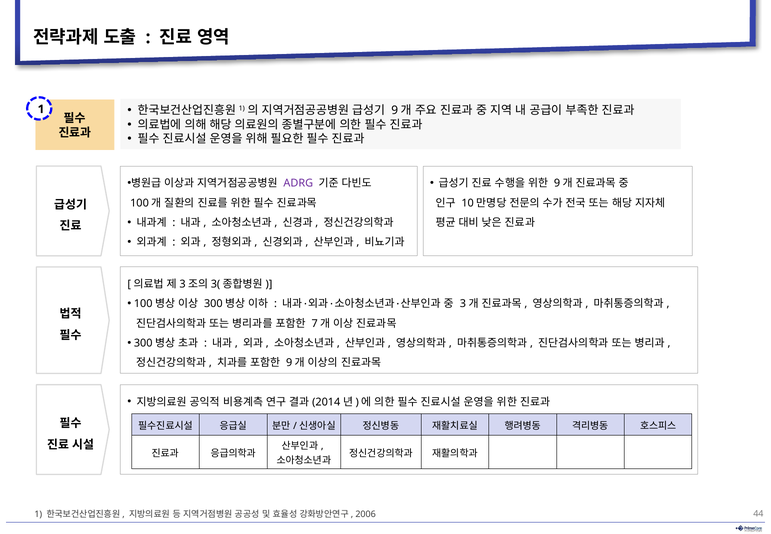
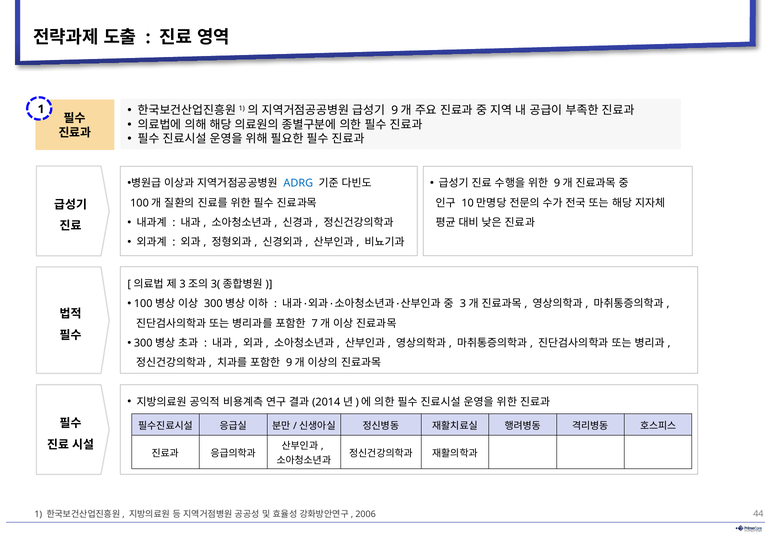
ADRG colour: purple -> blue
